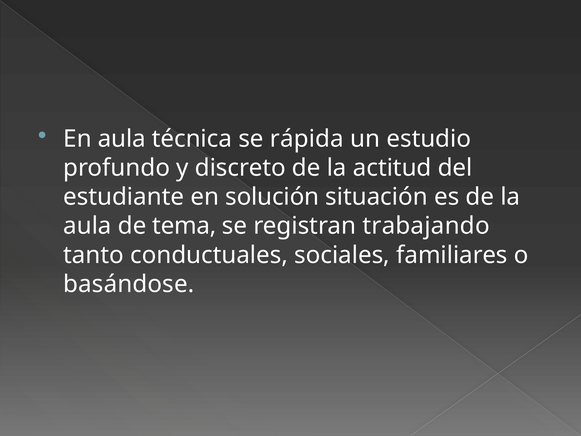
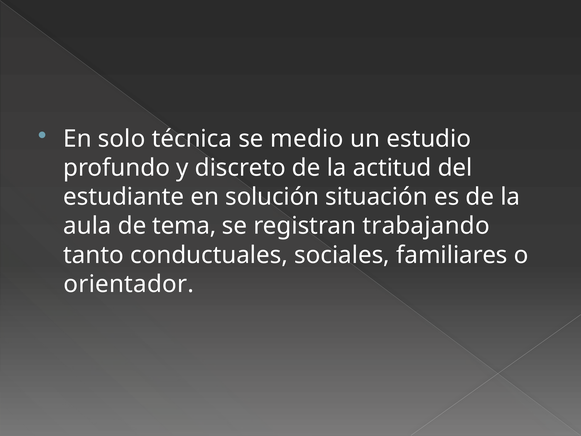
En aula: aula -> solo
rápida: rápida -> medio
basándose: basándose -> orientador
